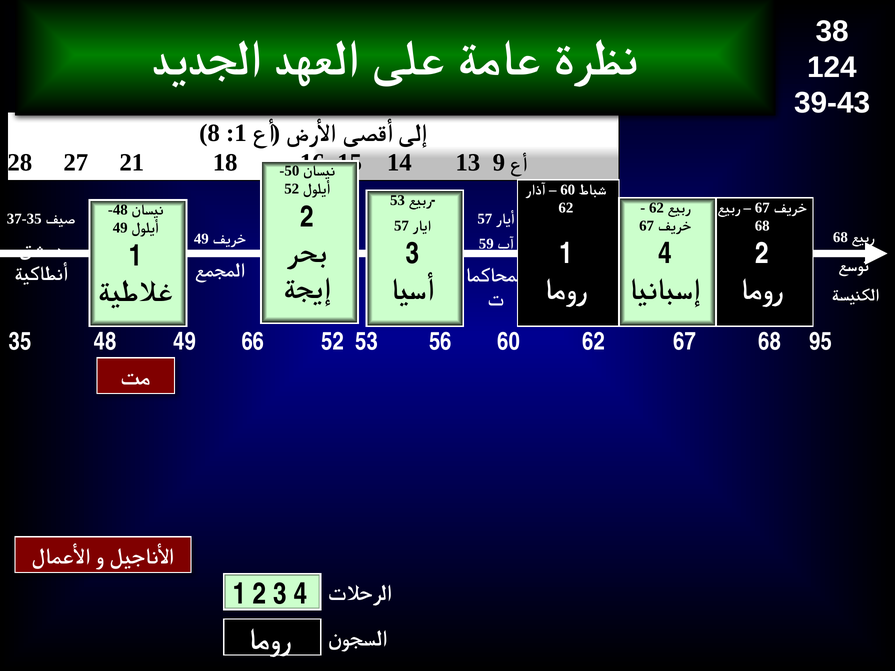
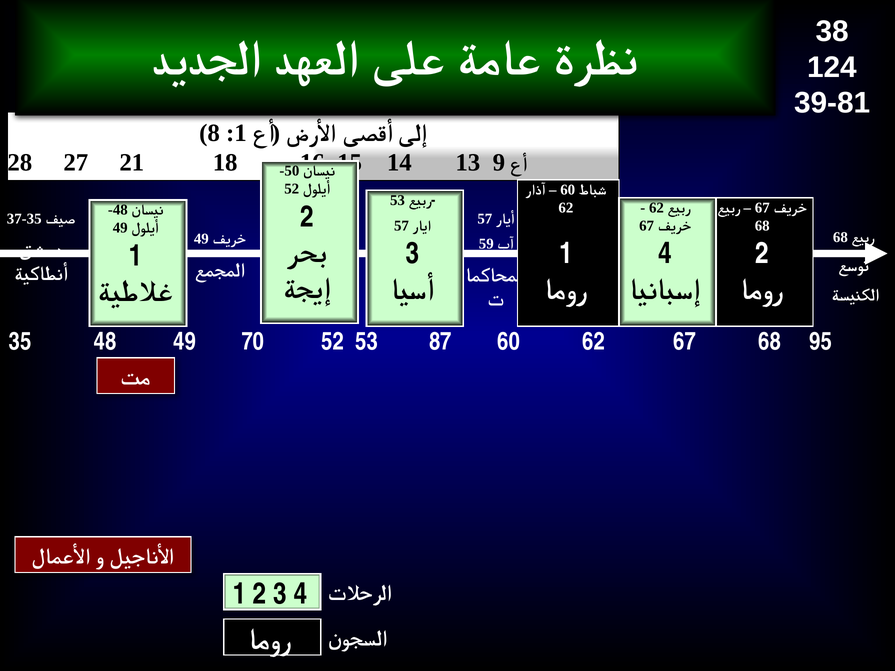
39-43: 39-43 -> 39-81
66: 66 -> 70
56: 56 -> 87
